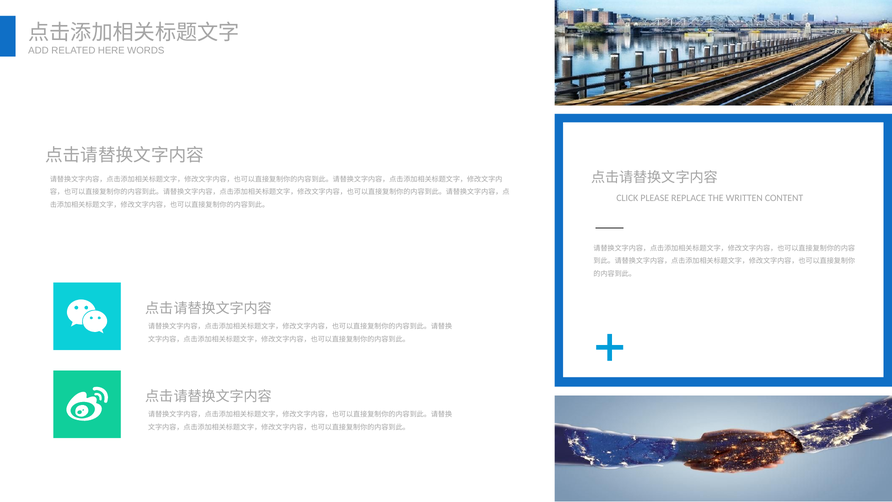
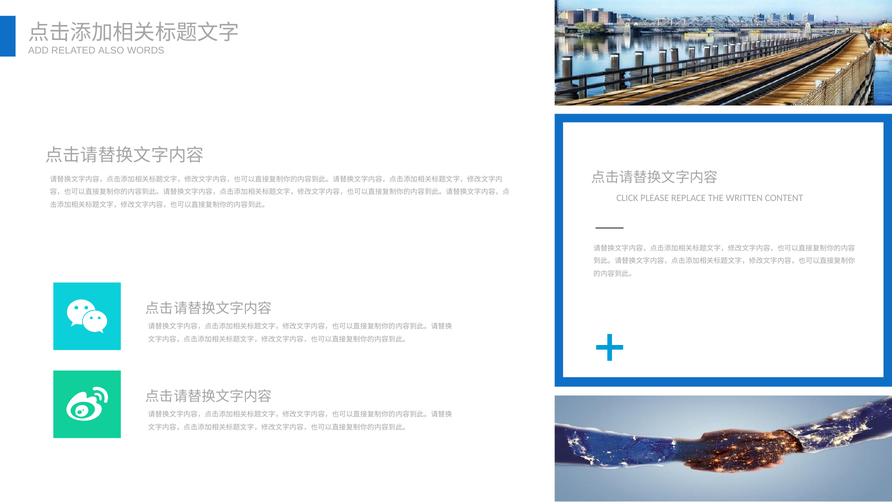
HERE: HERE -> ALSO
